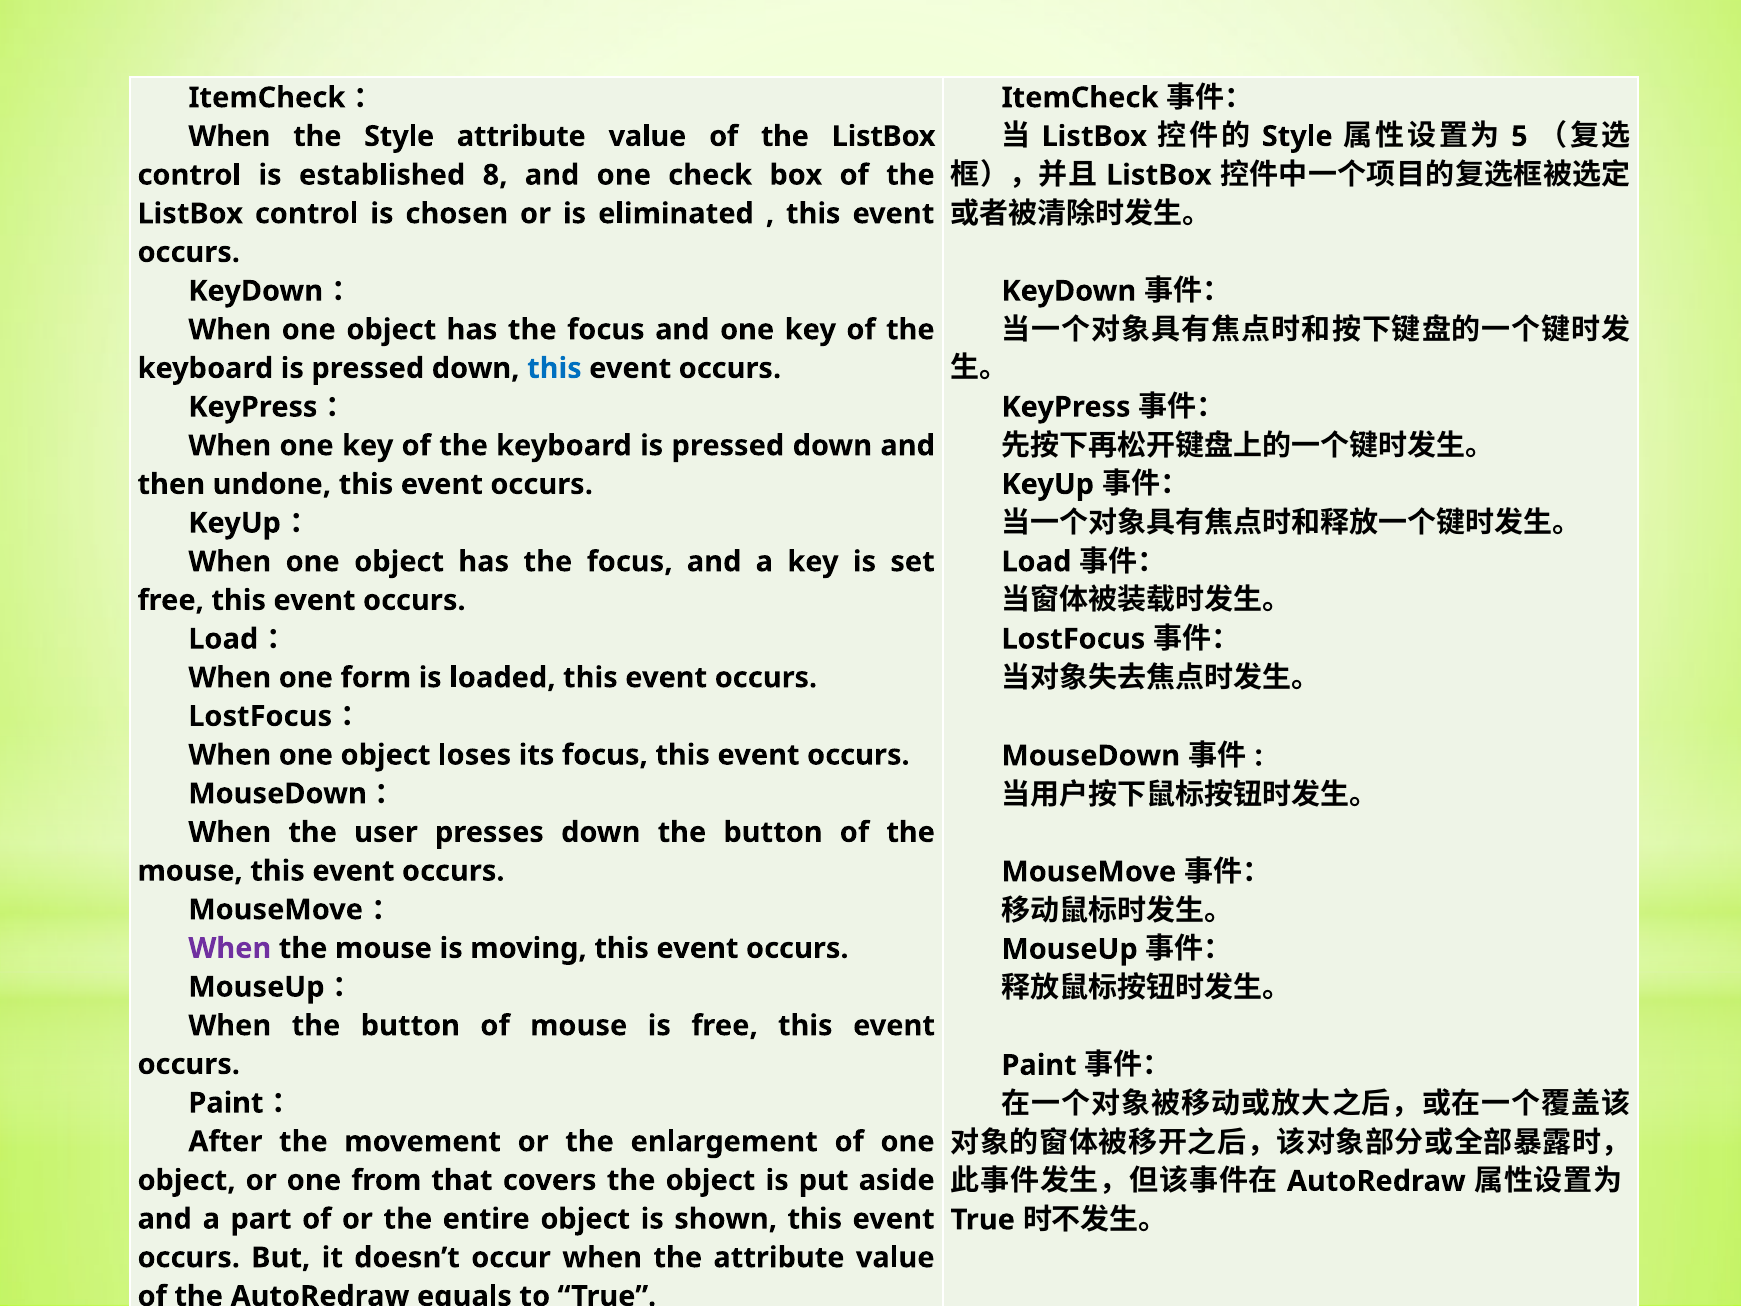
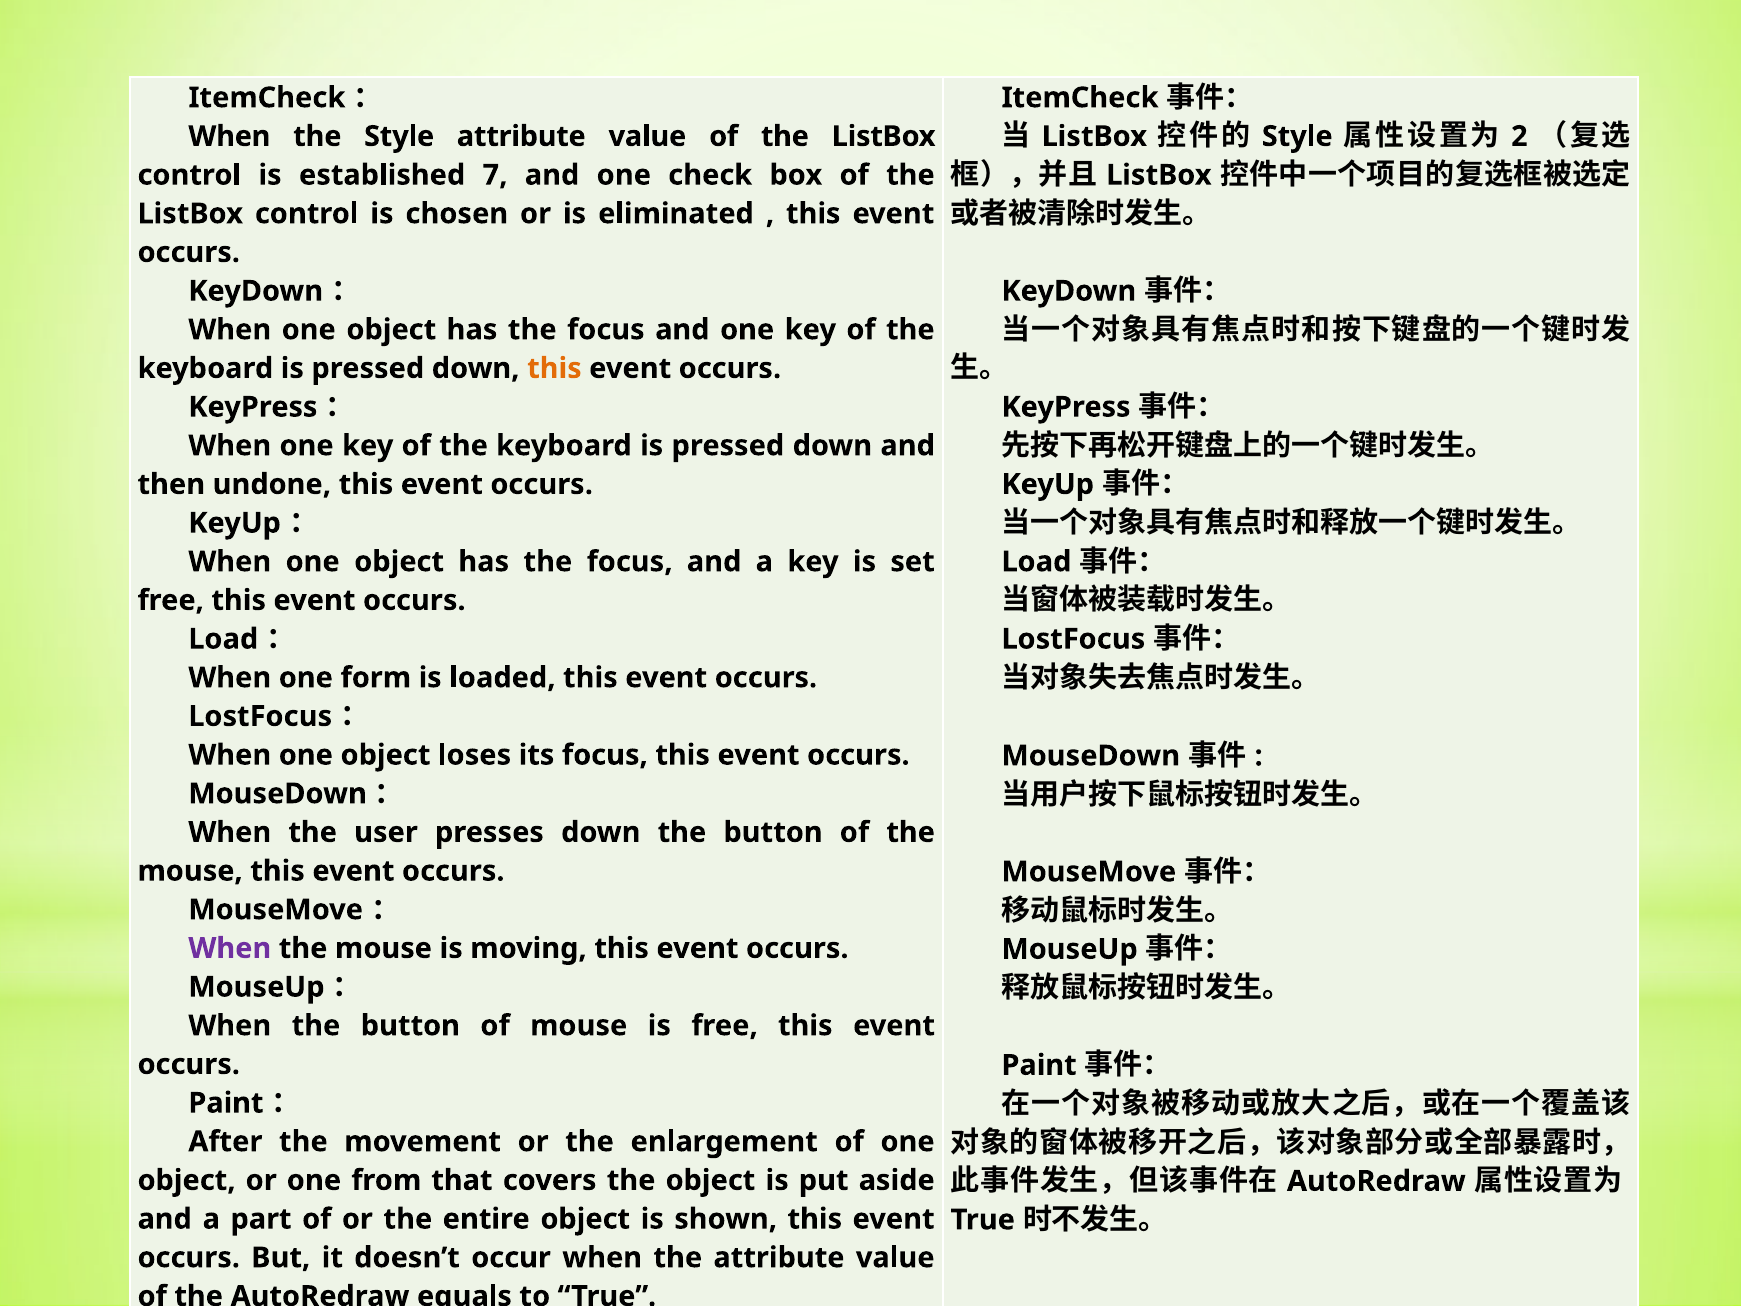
5: 5 -> 2
8: 8 -> 7
this at (554, 368) colour: blue -> orange
